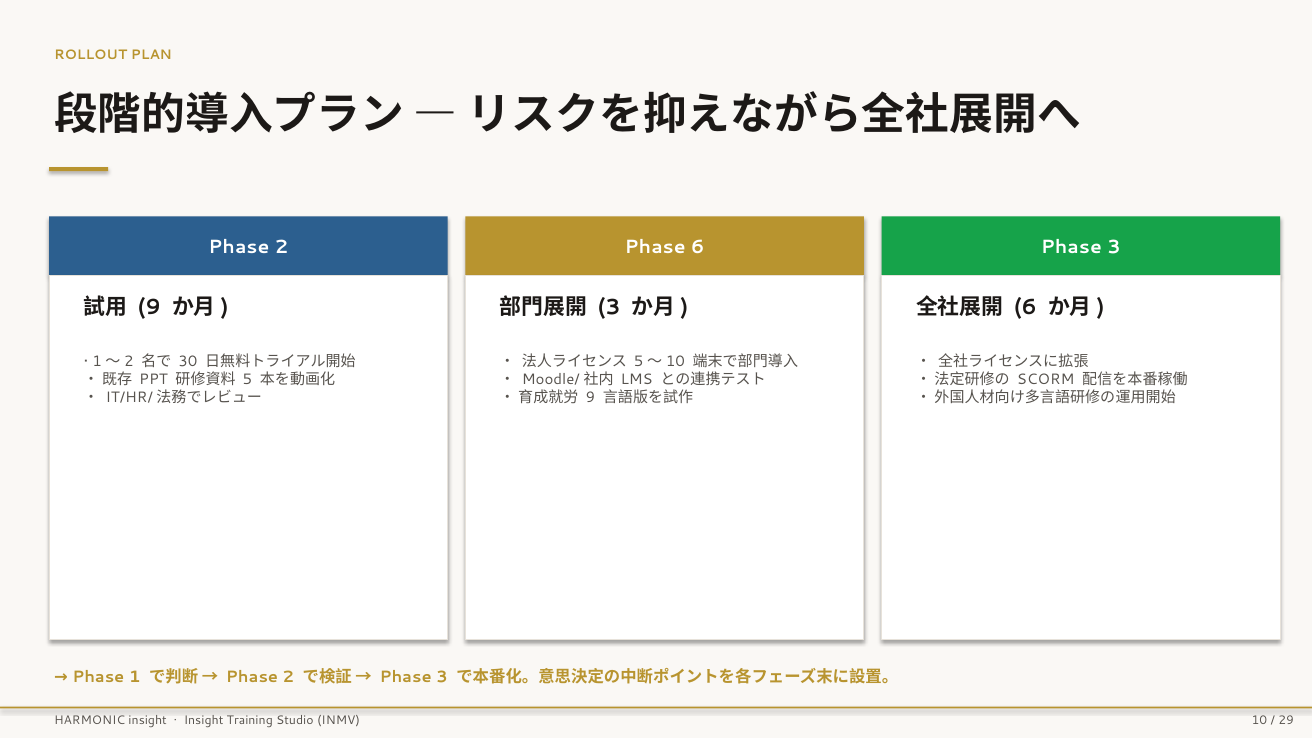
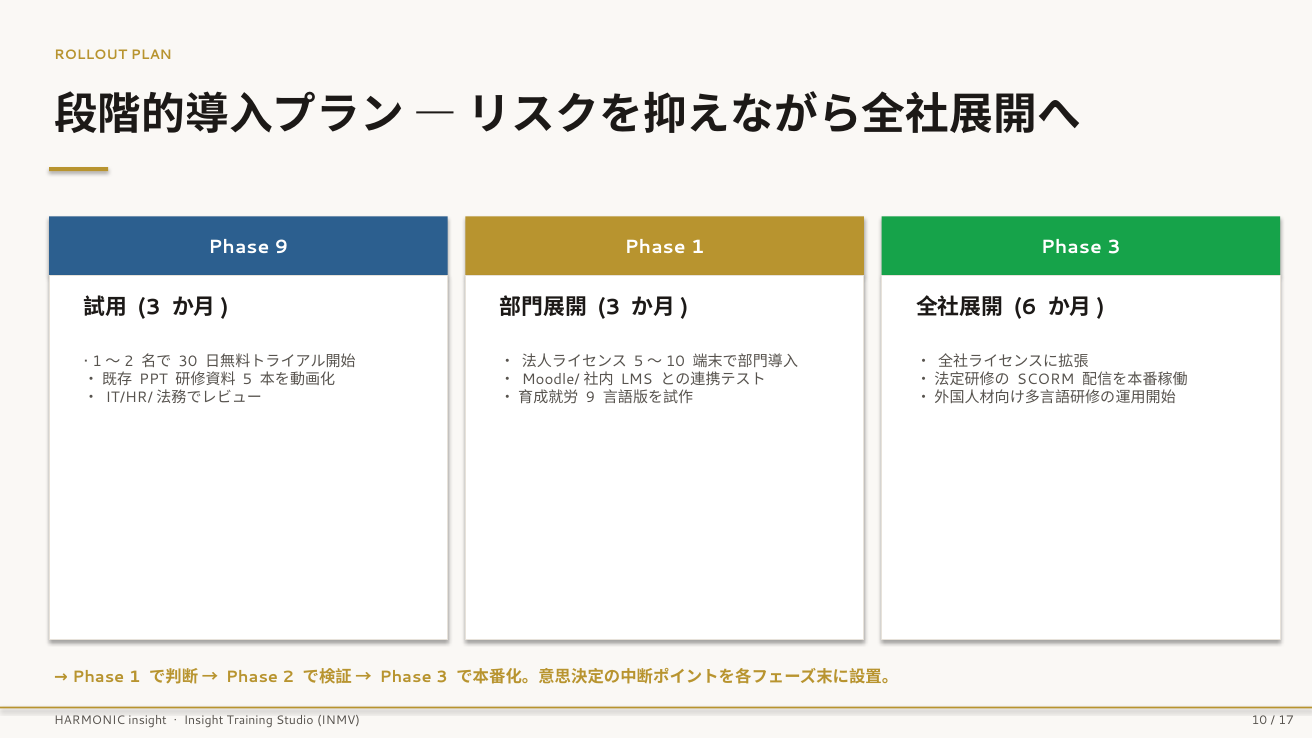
2 at (282, 247): 2 -> 9
6 at (698, 247): 6 -> 1
9 at (149, 307): 9 -> 3
29: 29 -> 17
